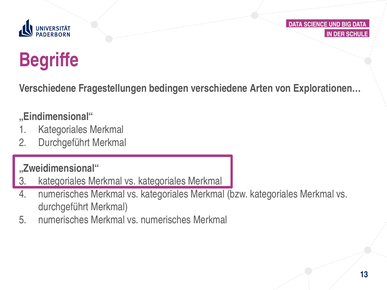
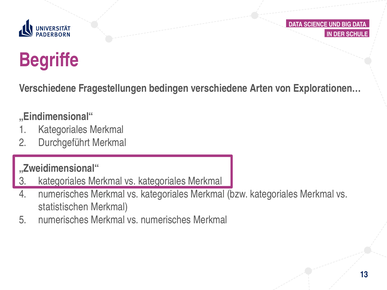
durchgeführt at (63, 207): durchgeführt -> statistischen
